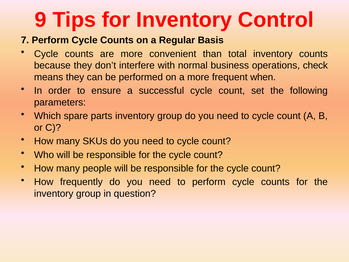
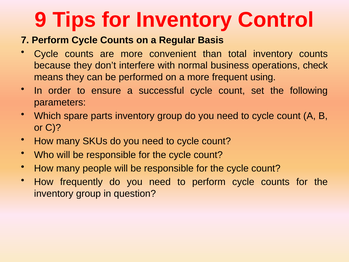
when: when -> using
